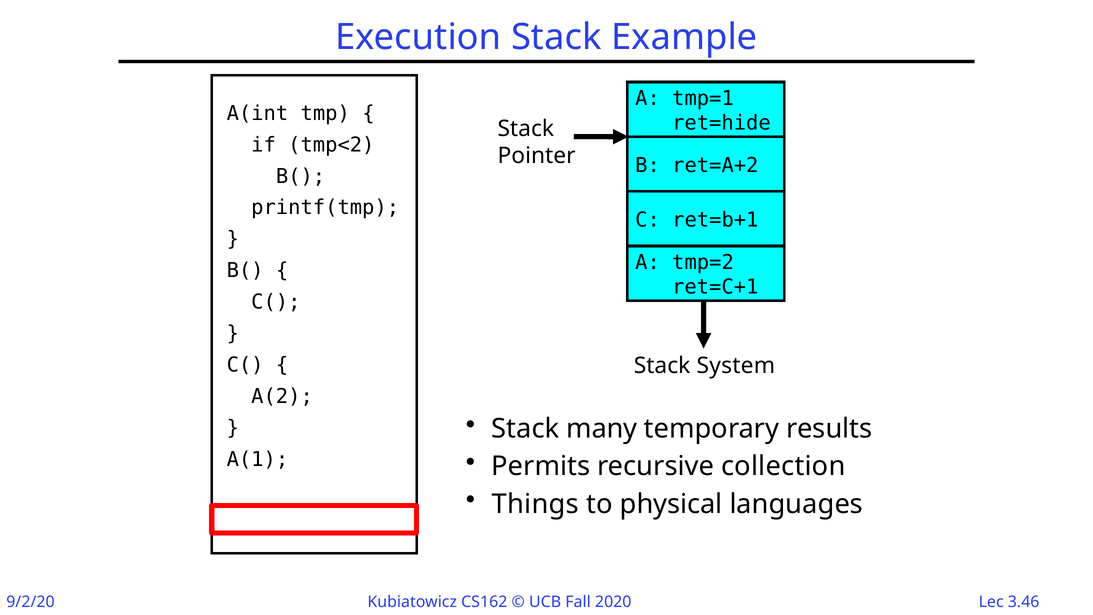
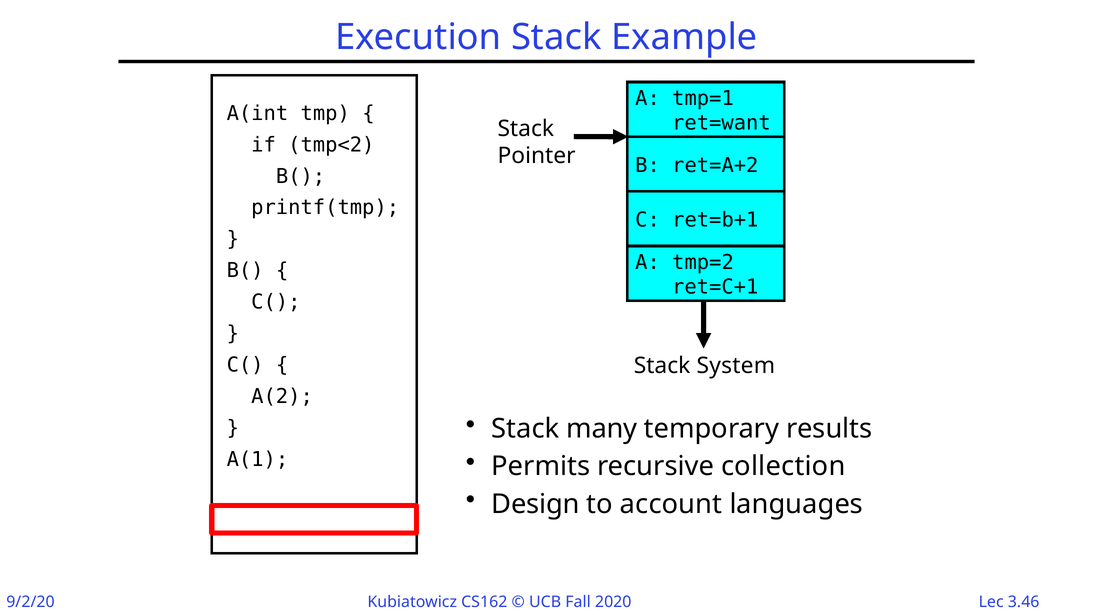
ret=hide: ret=hide -> ret=want
Things: Things -> Design
physical: physical -> account
